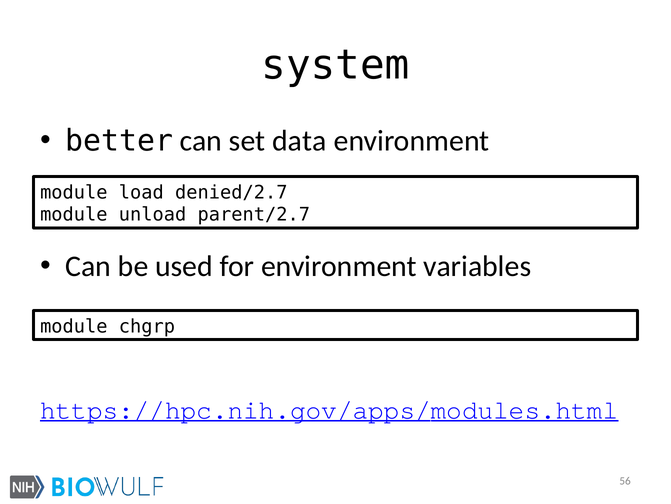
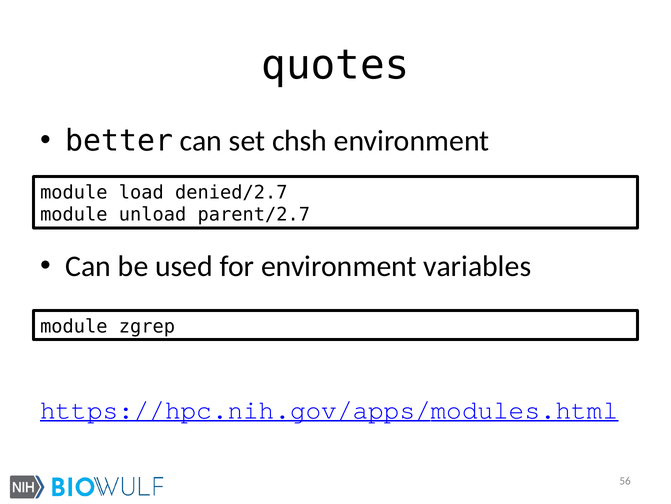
system: system -> quotes
data: data -> chsh
chgrp: chgrp -> zgrep
